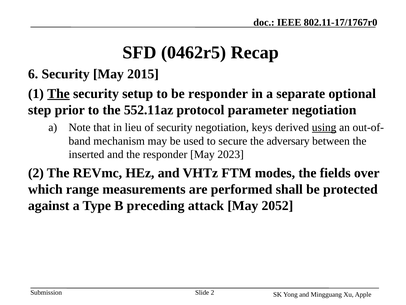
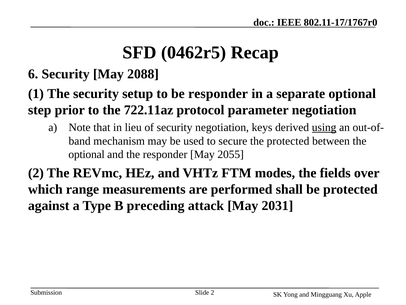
2015: 2015 -> 2088
The at (58, 93) underline: present -> none
552.11az: 552.11az -> 722.11az
the adversary: adversary -> protected
inserted at (87, 154): inserted -> optional
2023: 2023 -> 2055
2052: 2052 -> 2031
